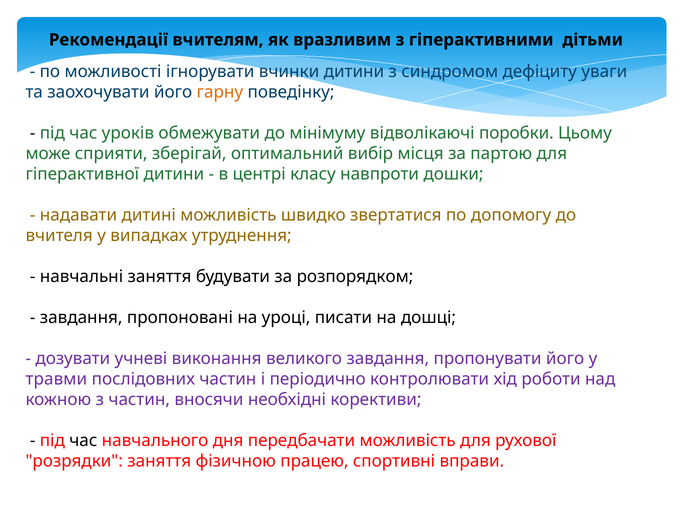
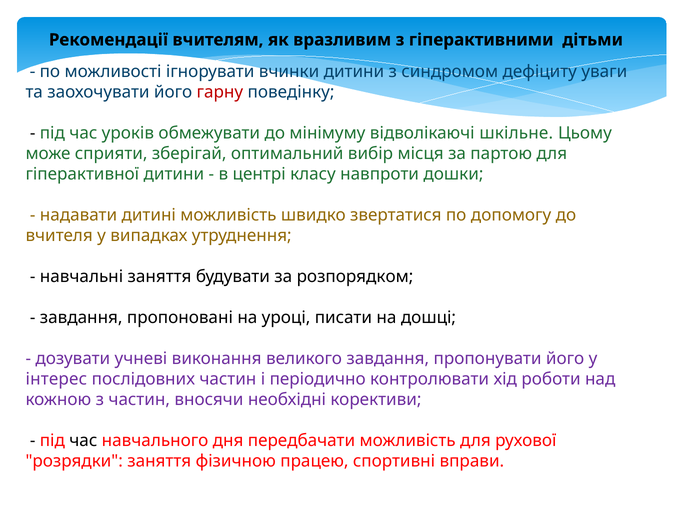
гарну colour: orange -> red
поробки: поробки -> шкільне
травми: травми -> інтерес
